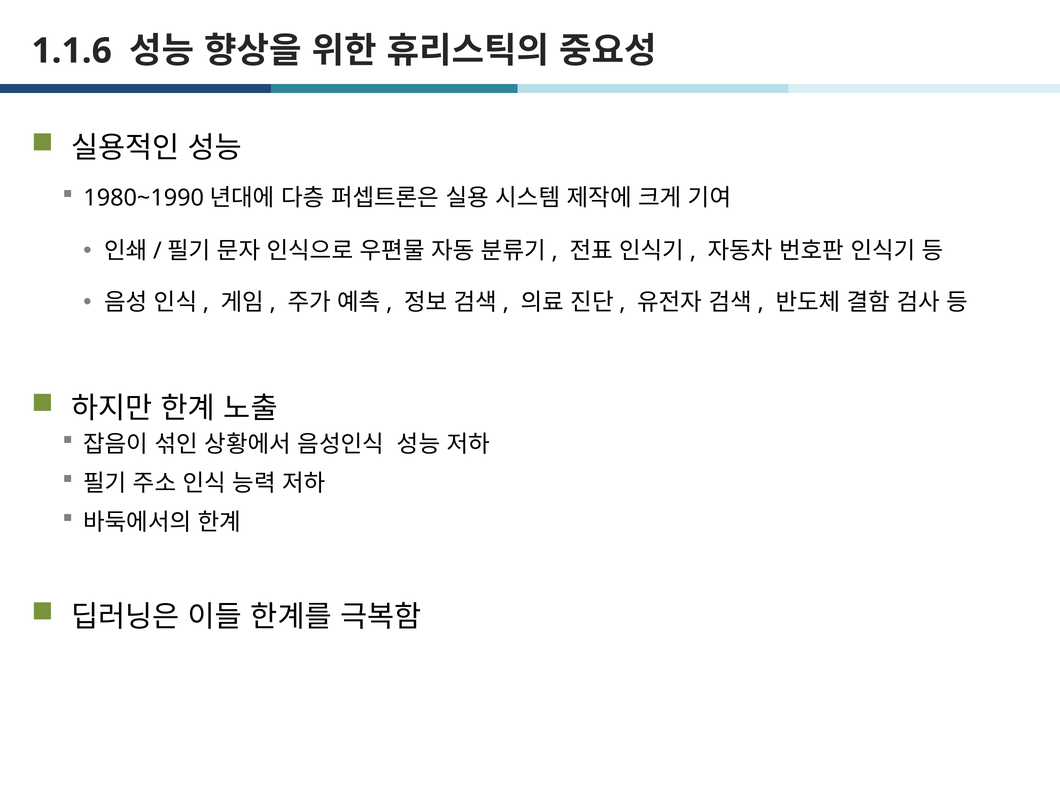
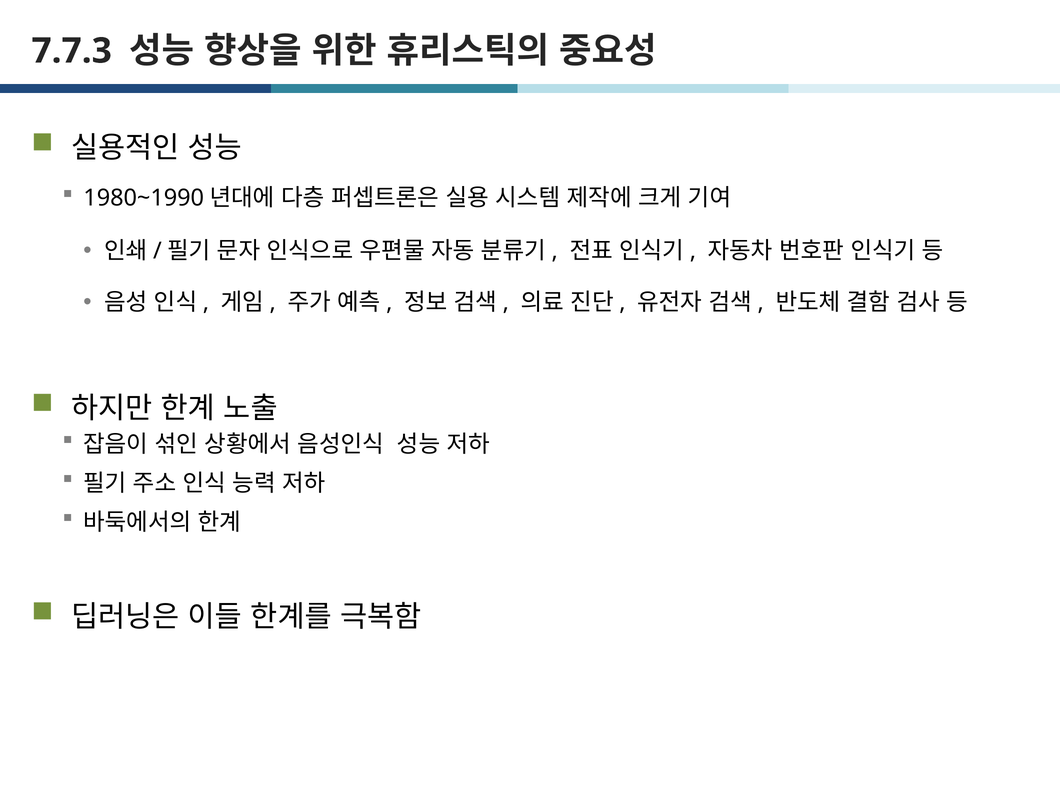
1.1.6: 1.1.6 -> 7.7.3
